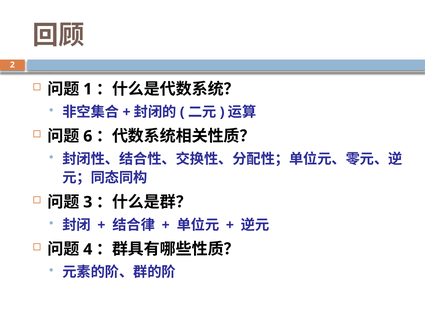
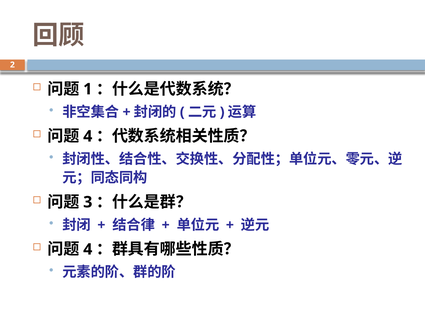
6 at (88, 136): 6 -> 4
